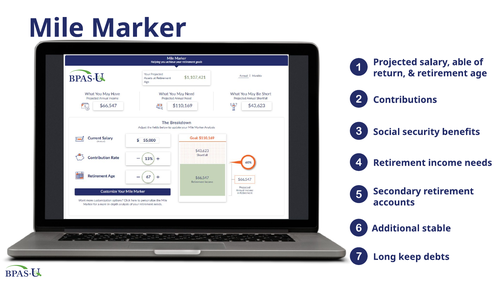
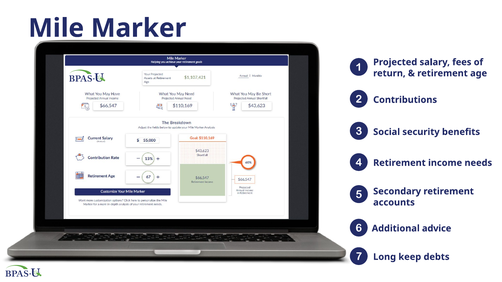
able: able -> fees
stable: stable -> advice
